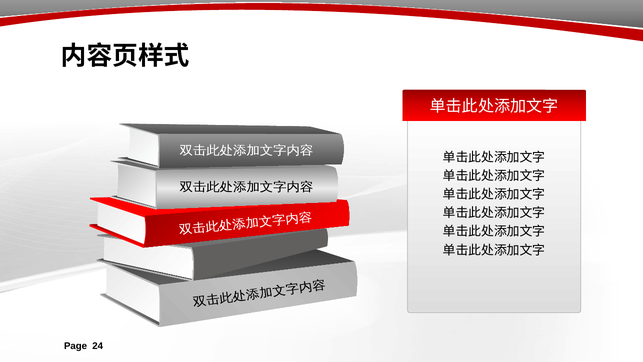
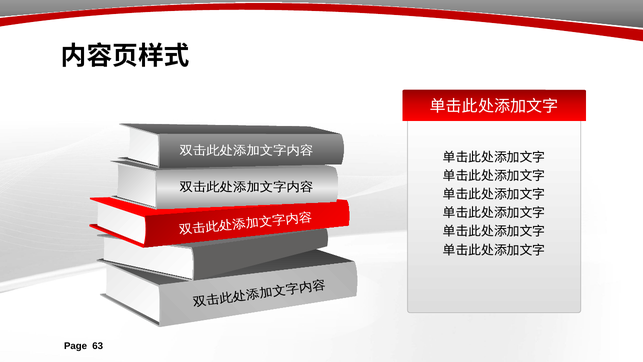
24: 24 -> 63
